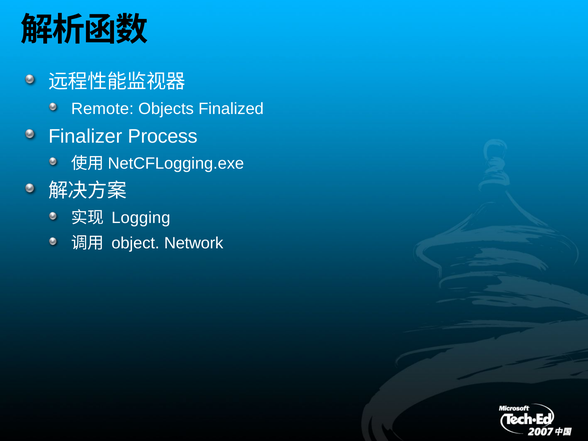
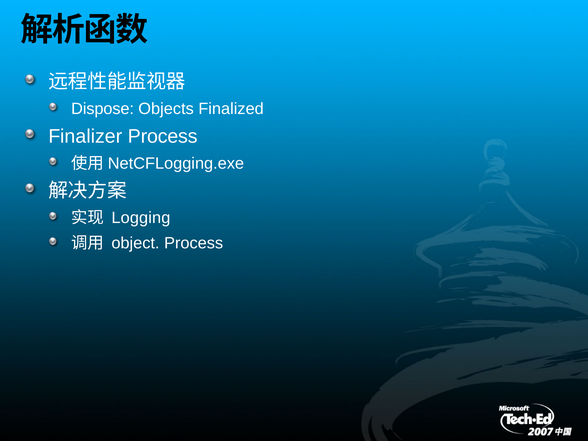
Remote: Remote -> Dispose
object Network: Network -> Process
